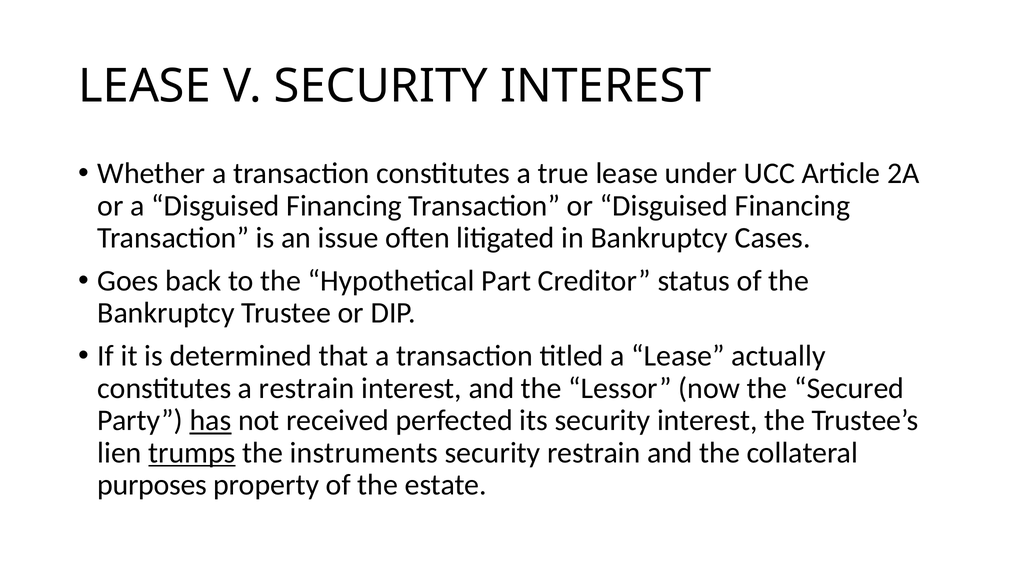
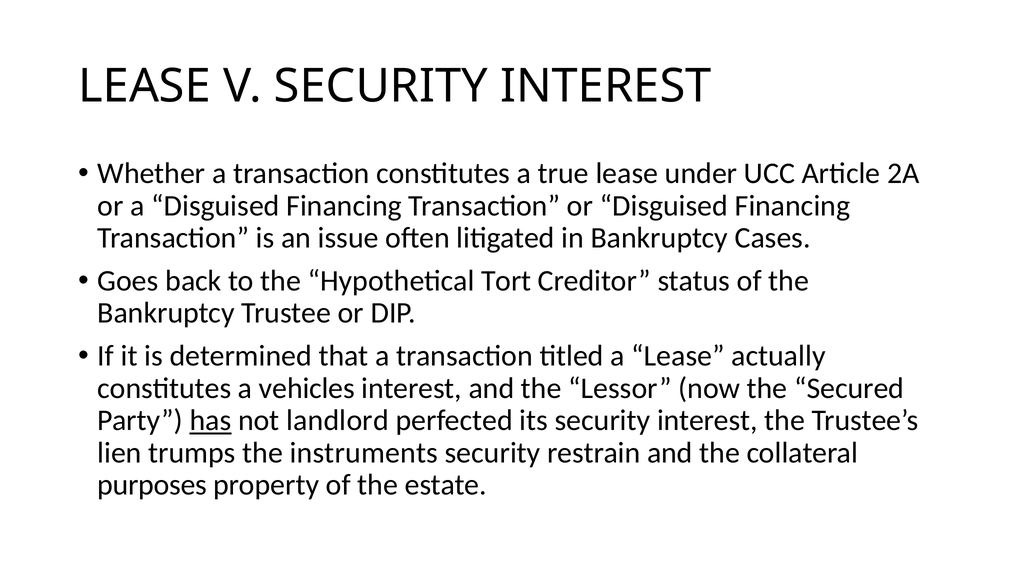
Part: Part -> Tort
a restrain: restrain -> vehicles
received: received -> landlord
trumps underline: present -> none
